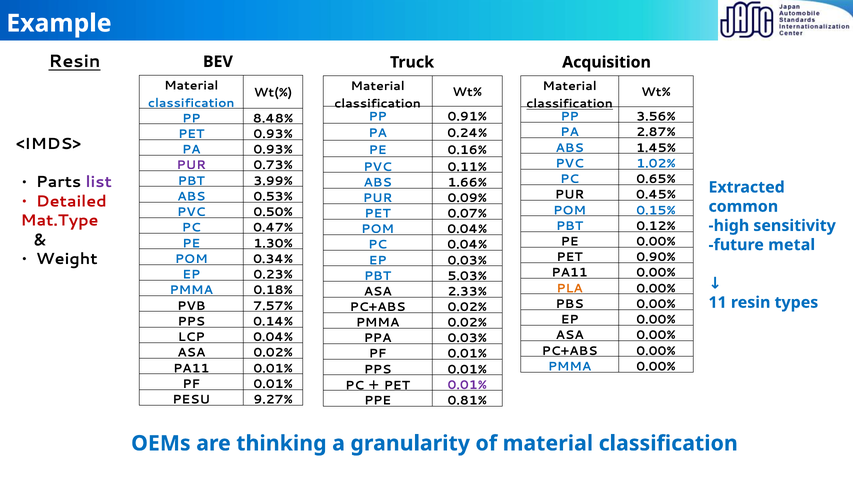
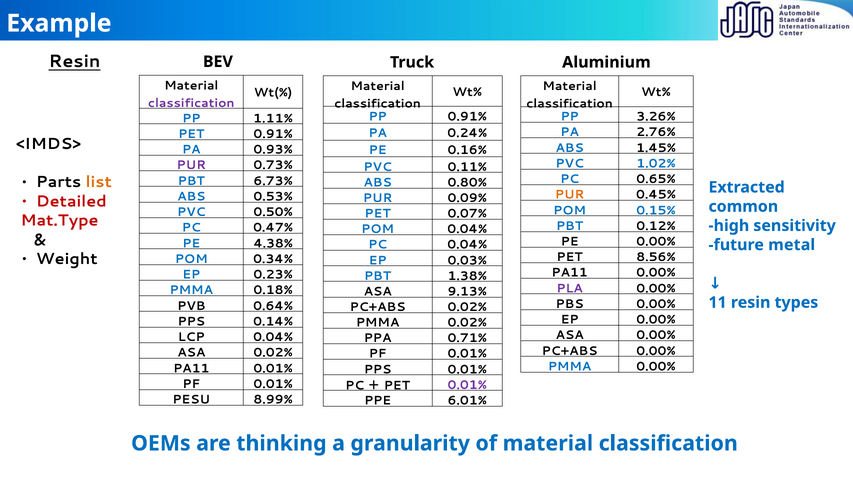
Acquisition: Acquisition -> Aluminium
classification at (191, 103) colour: blue -> purple
classification at (570, 104) underline: present -> none
3.56%: 3.56% -> 3.26%
8.48%: 8.48% -> 1.11%
2.87%: 2.87% -> 2.76%
PET 0.93%: 0.93% -> 0.91%
list colour: purple -> orange
3.99%: 3.99% -> 6.73%
1.66%: 1.66% -> 0.80%
PUR at (570, 195) colour: black -> orange
1.30%: 1.30% -> 4.38%
0.90%: 0.90% -> 8.56%
5.03%: 5.03% -> 1.38%
PLA colour: orange -> purple
2.33%: 2.33% -> 9.13%
7.57%: 7.57% -> 0.64%
PPA 0.03%: 0.03% -> 0.71%
9.27%: 9.27% -> 8.99%
0.81%: 0.81% -> 6.01%
